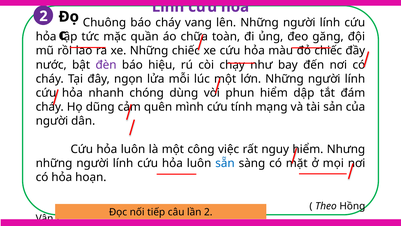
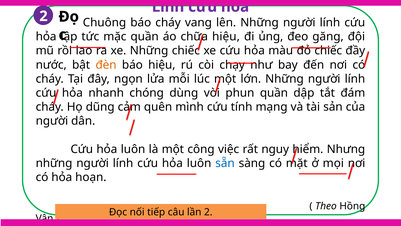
toàn at (226, 37): toàn -> hiệu
đèn colour: purple -> orange
phun hiểm: hiểm -> quần
